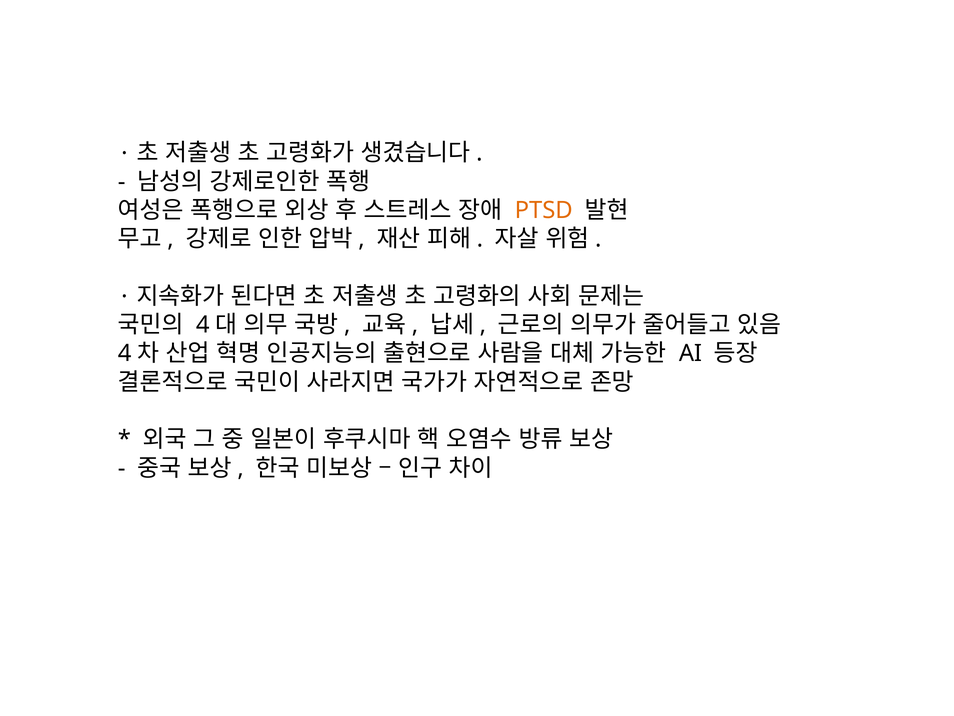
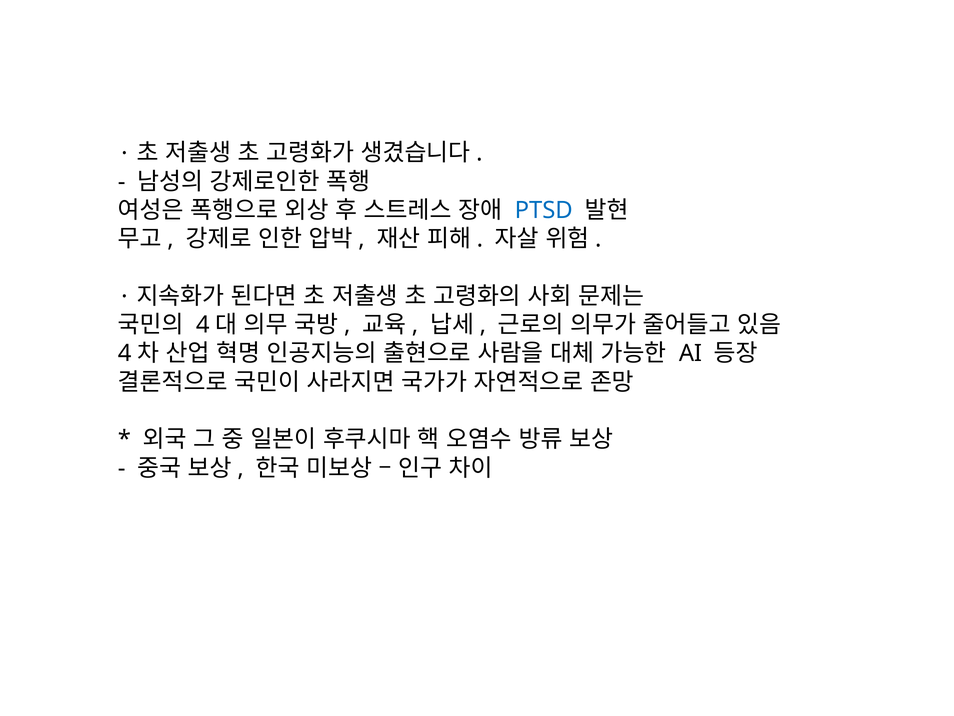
PTSD colour: orange -> blue
